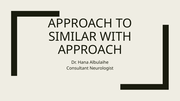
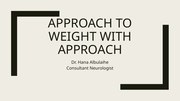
SIMILAR: SIMILAR -> WEIGHT
